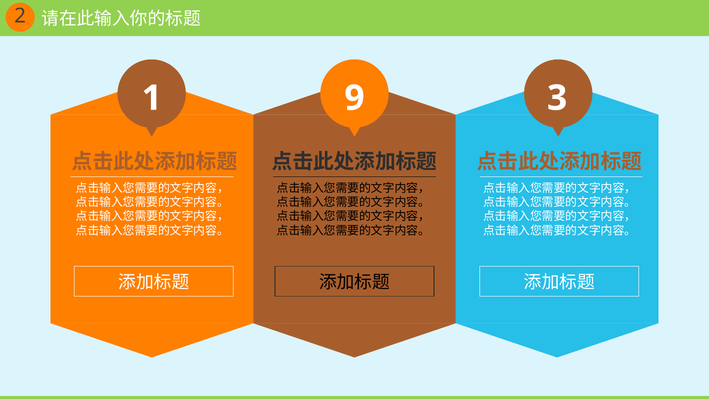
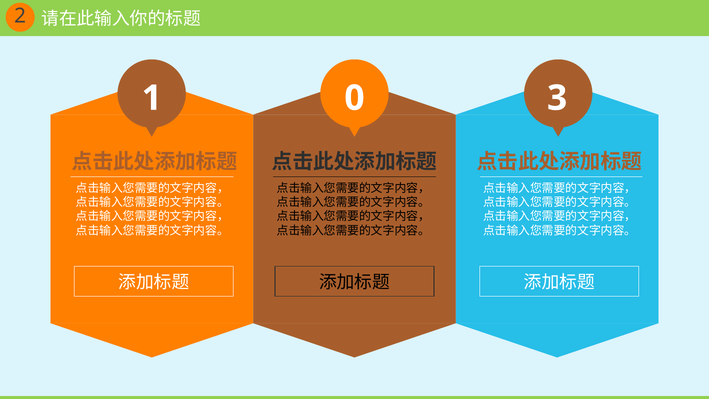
9: 9 -> 0
